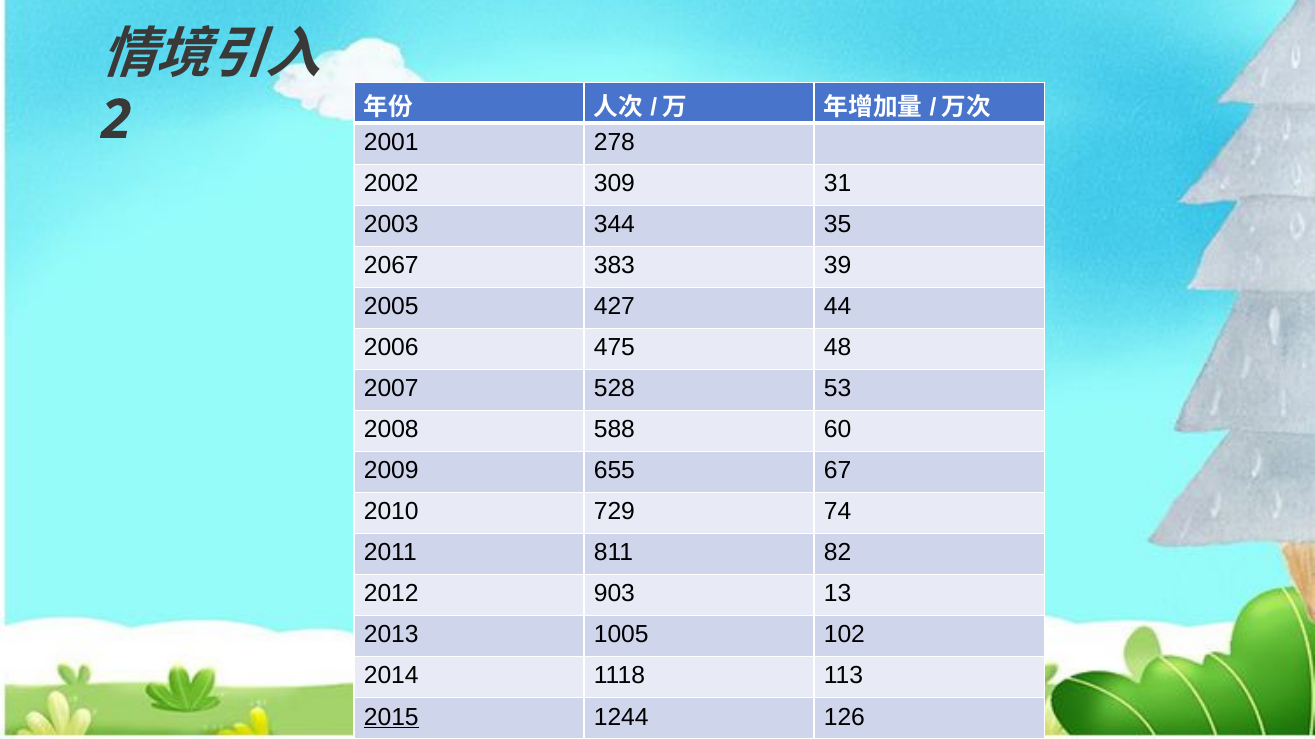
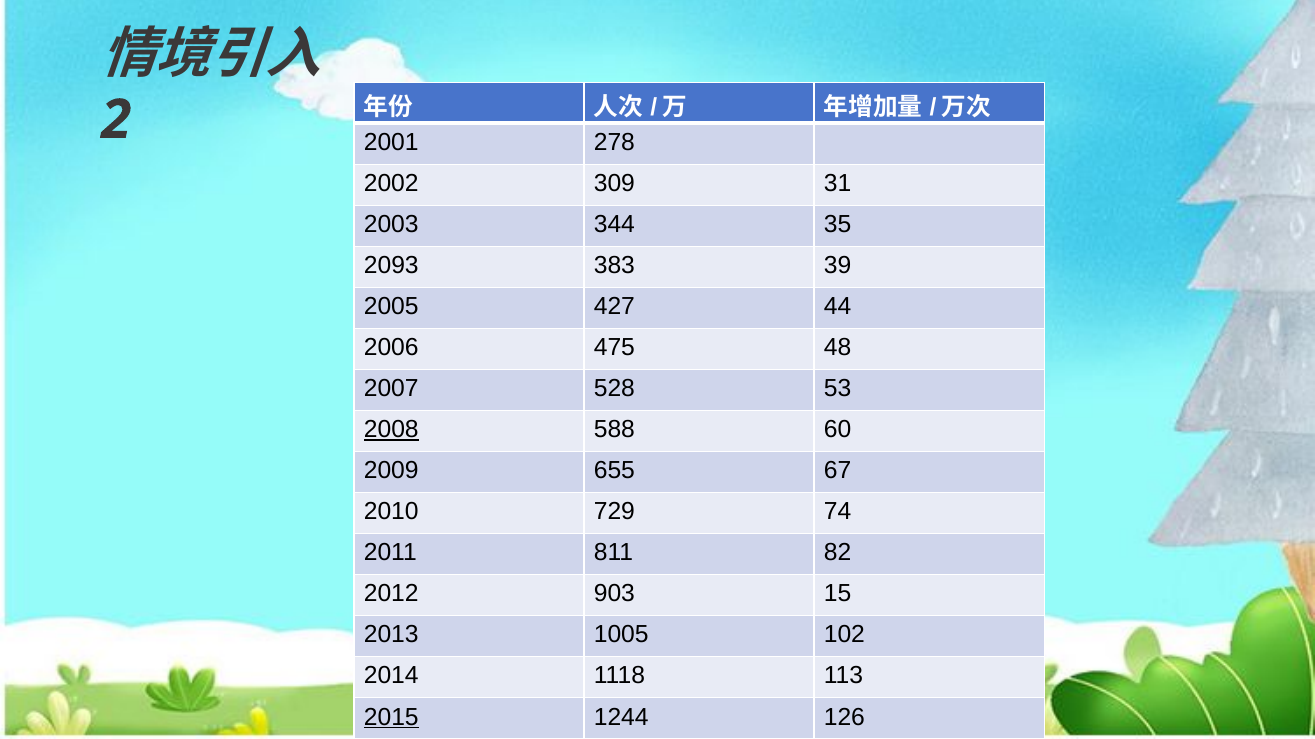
2067: 2067 -> 2093
2008 underline: none -> present
13: 13 -> 15
